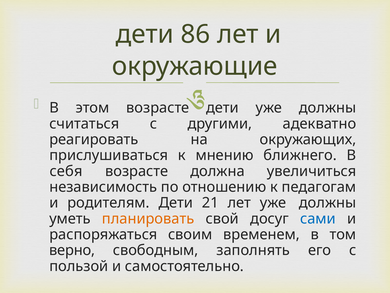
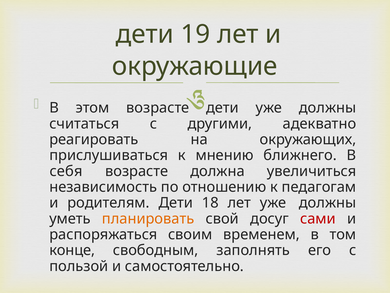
86: 86 -> 19
21: 21 -> 18
сами colour: blue -> red
верно: верно -> конце
